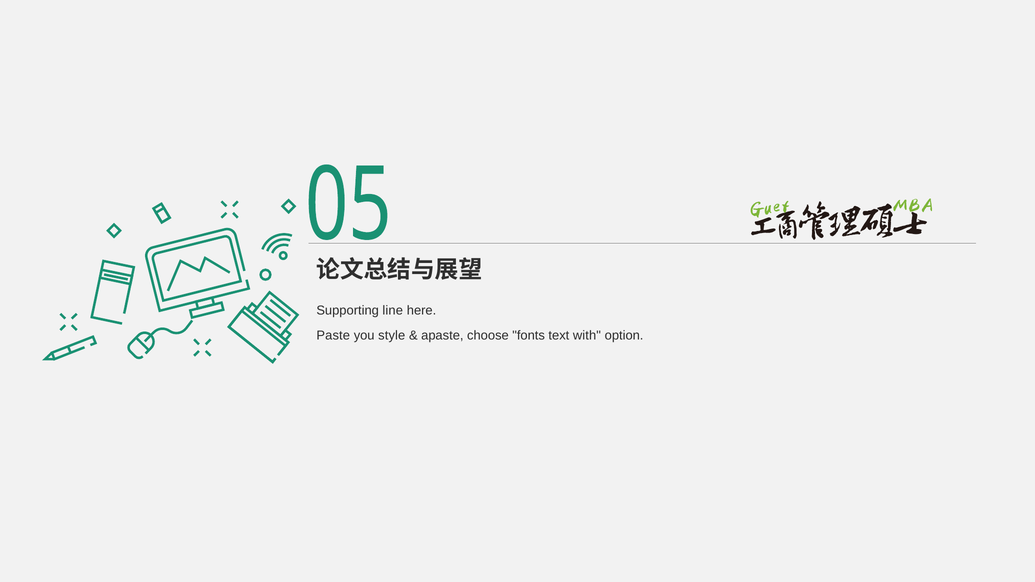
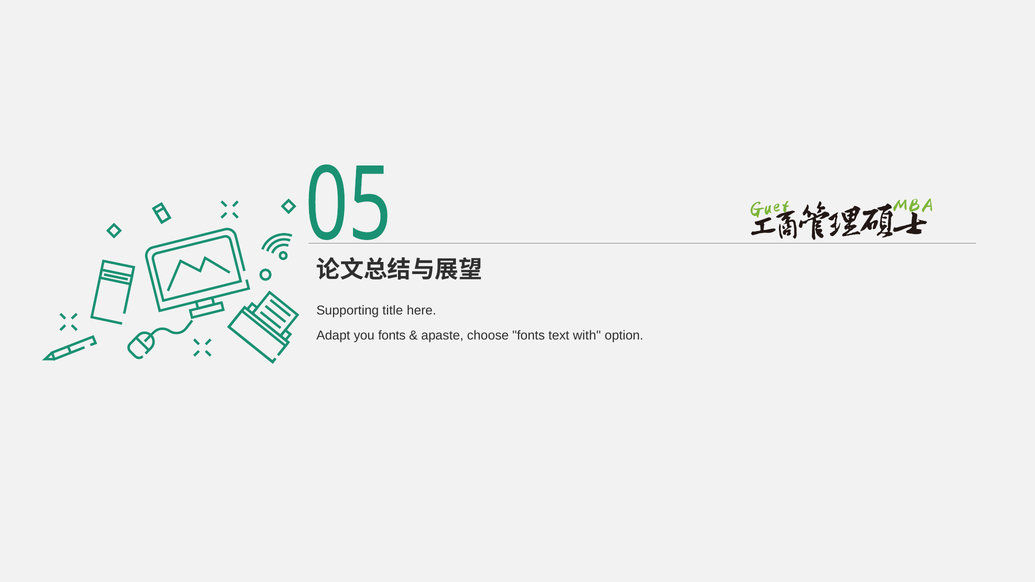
line: line -> title
Paste: Paste -> Adapt
you style: style -> fonts
